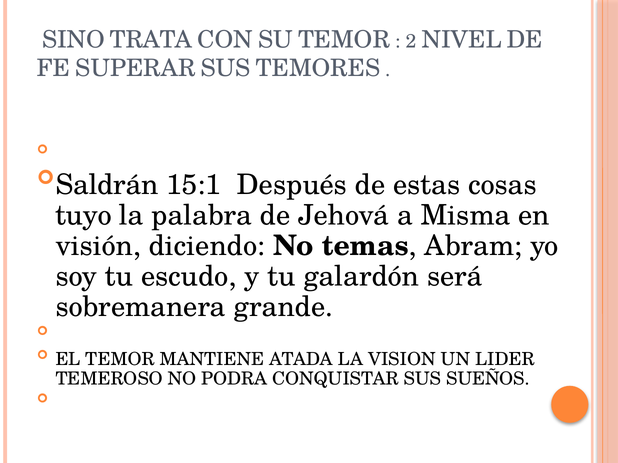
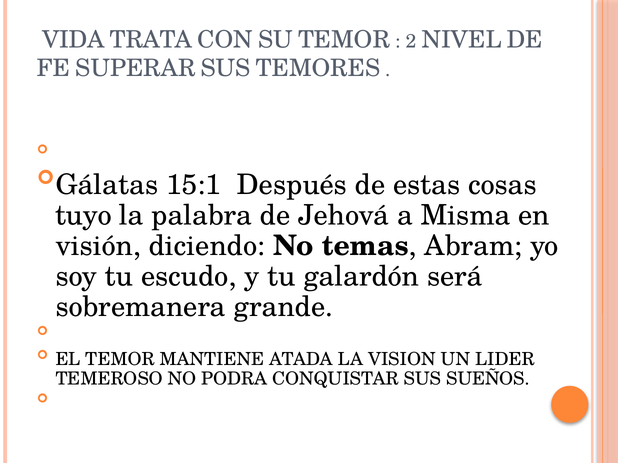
SINO: SINO -> VIDA
Saldrán: Saldrán -> Gálatas
